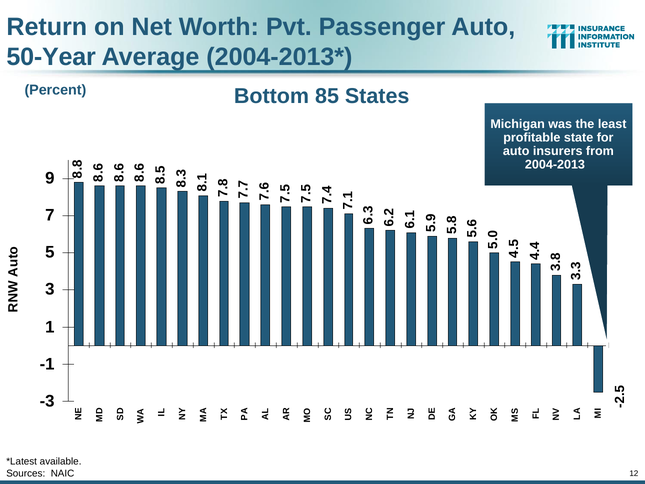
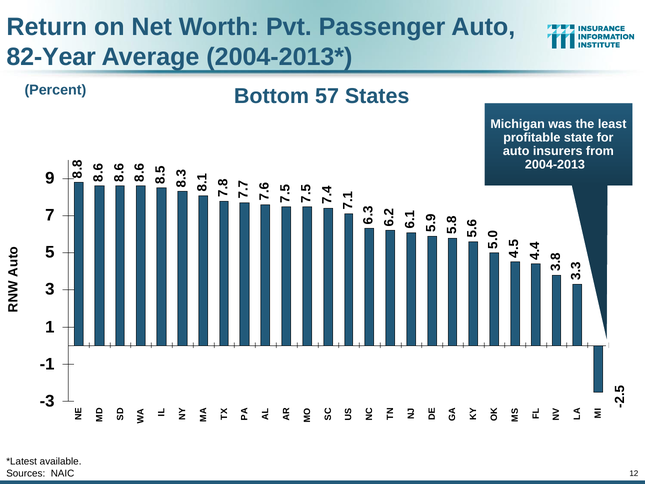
50-Year: 50-Year -> 82-Year
85: 85 -> 57
